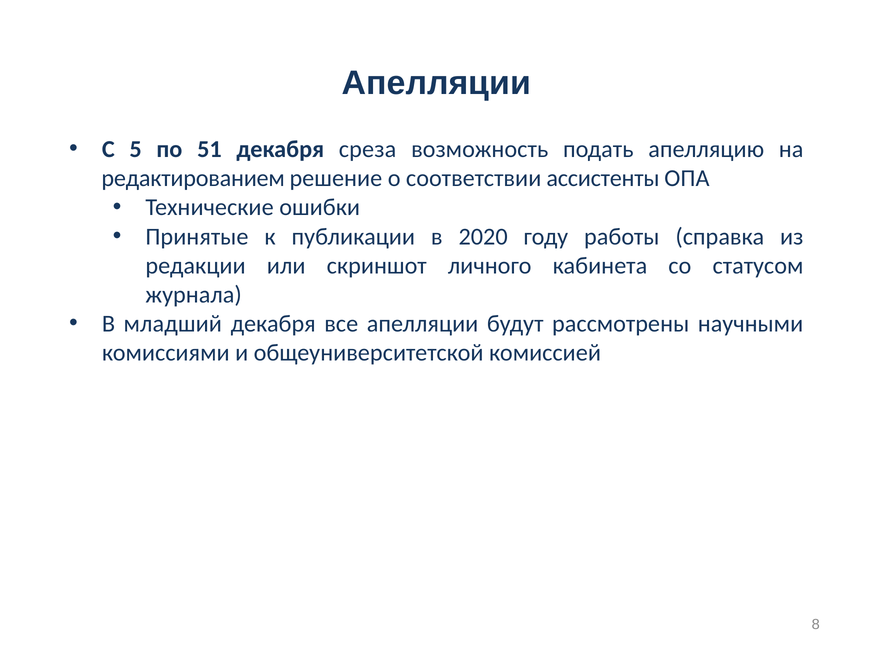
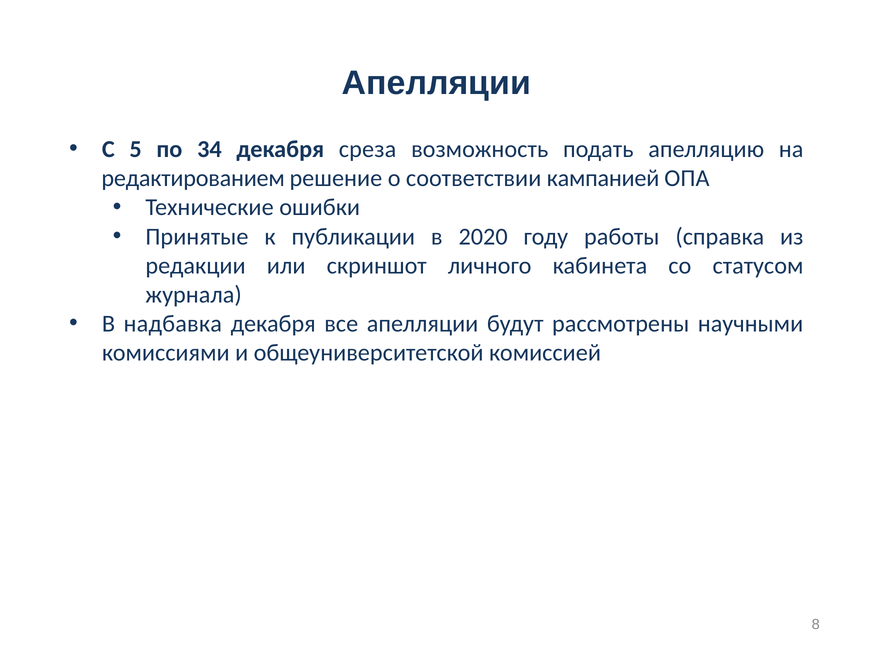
51: 51 -> 34
ассистенты: ассистенты -> кампанией
младший: младший -> надбавка
